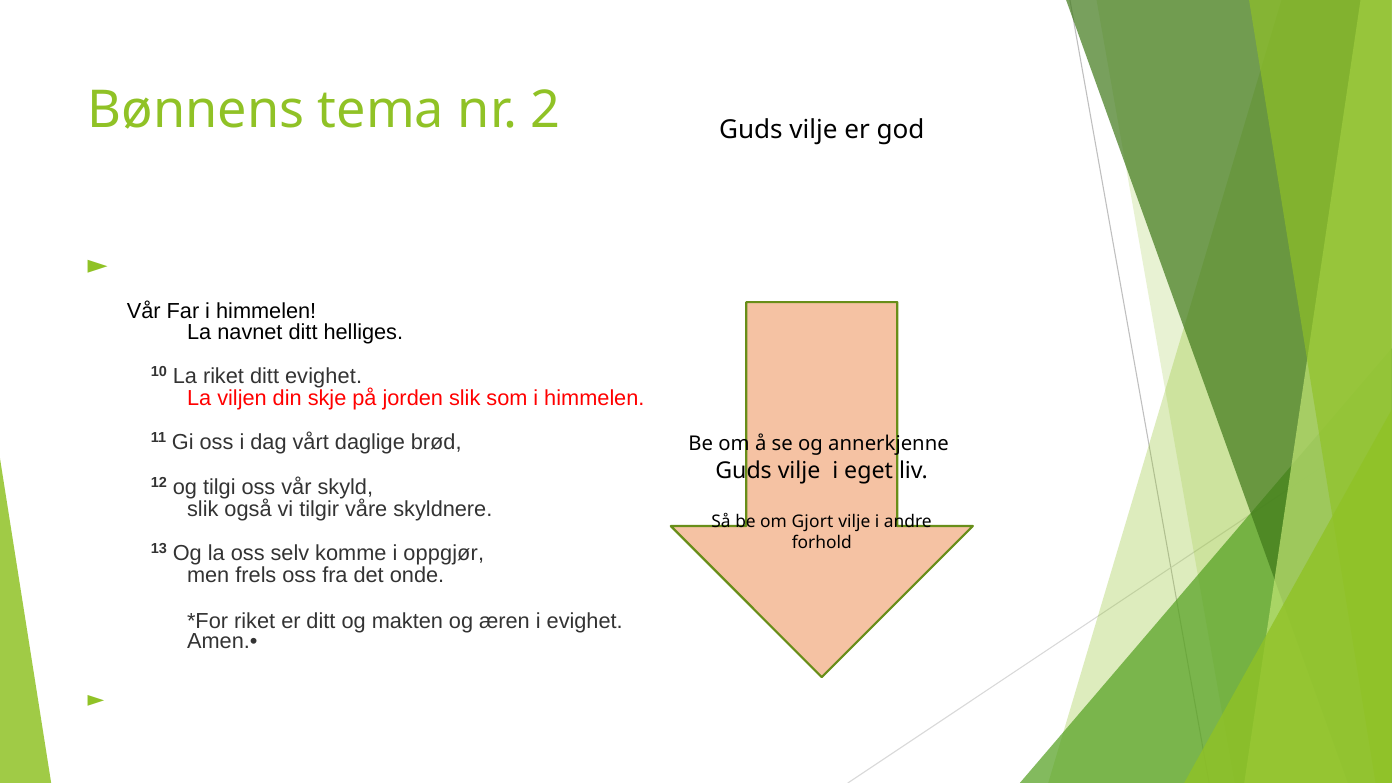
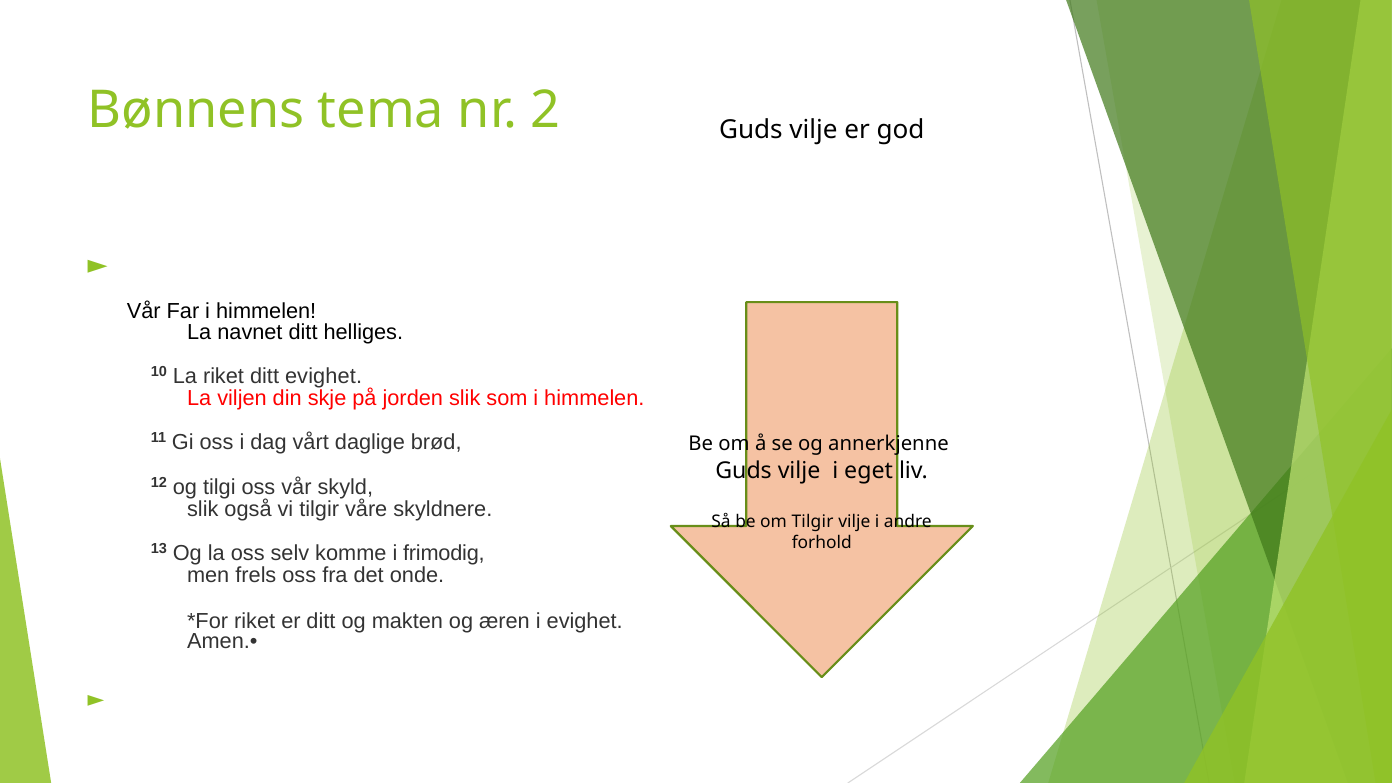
om Gjort: Gjort -> Tilgir
oppgjør: oppgjør -> frimodig
